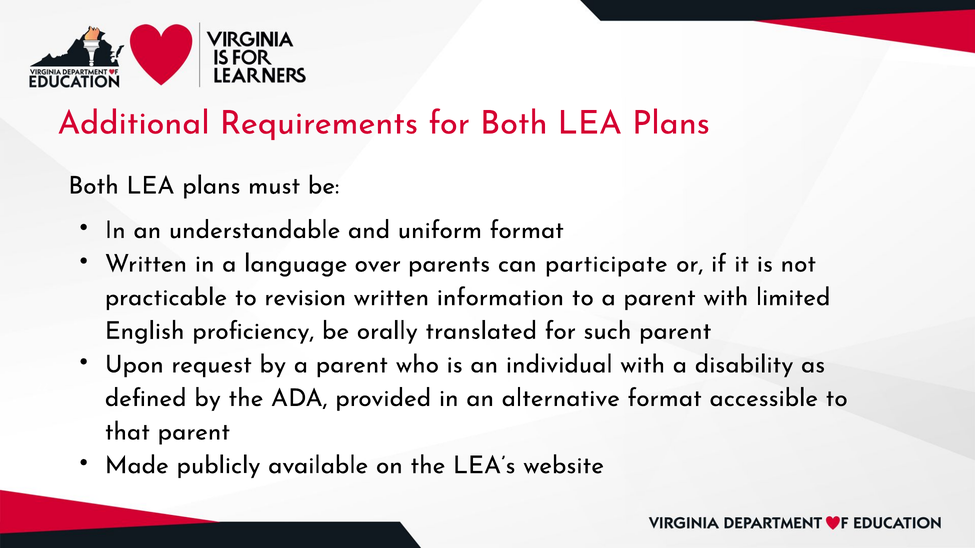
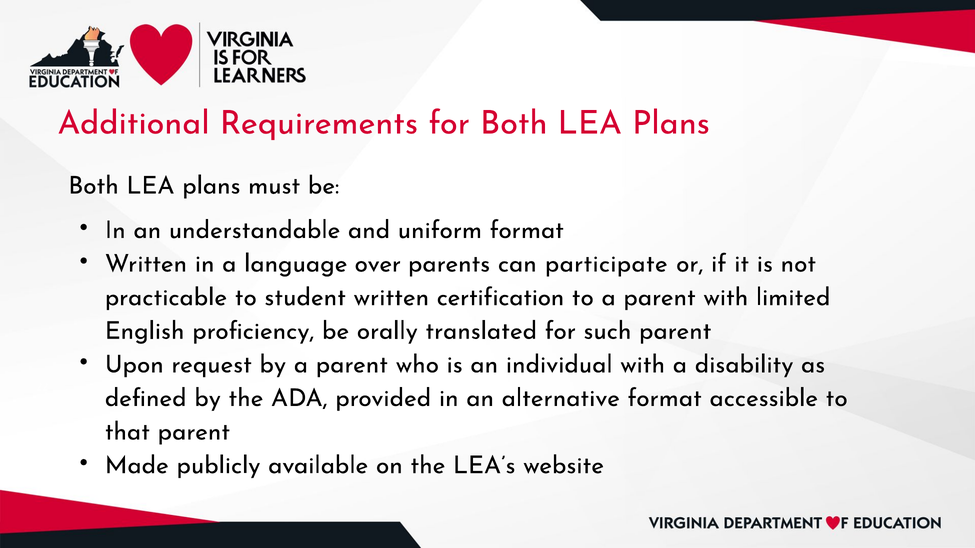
revision: revision -> student
information: information -> certification
